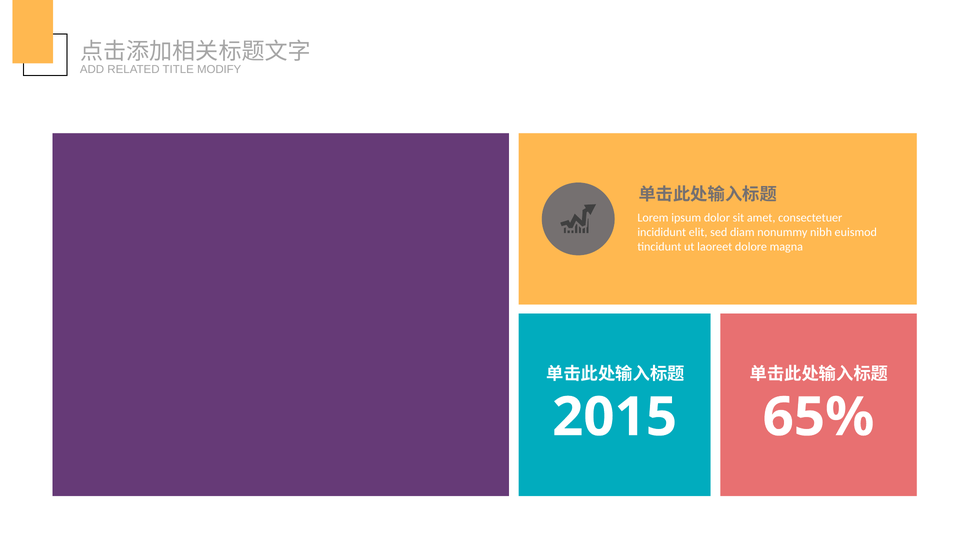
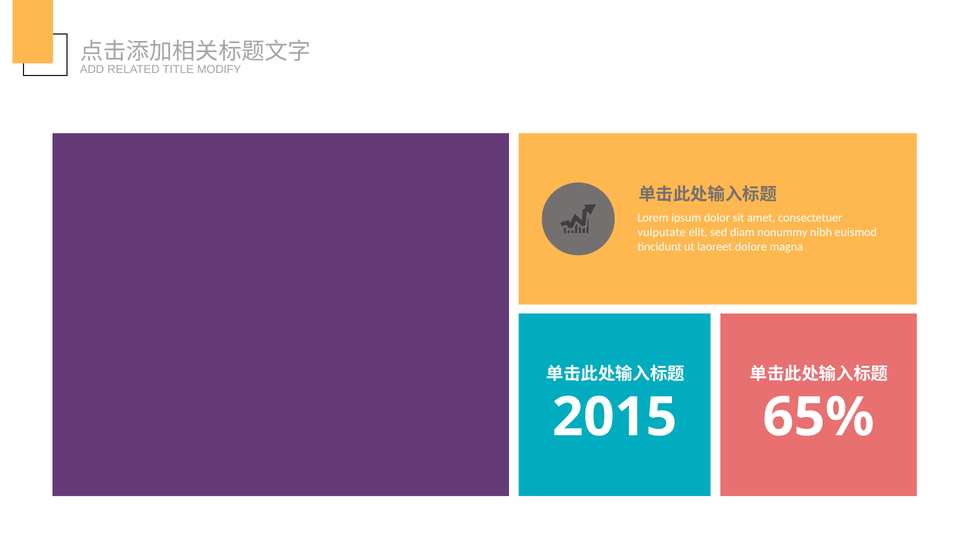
incididunt: incididunt -> vulputate
